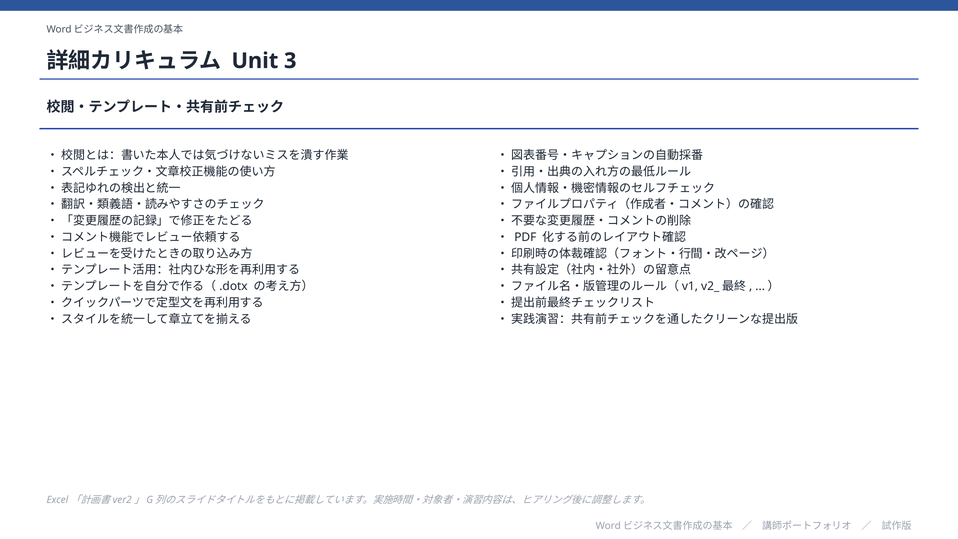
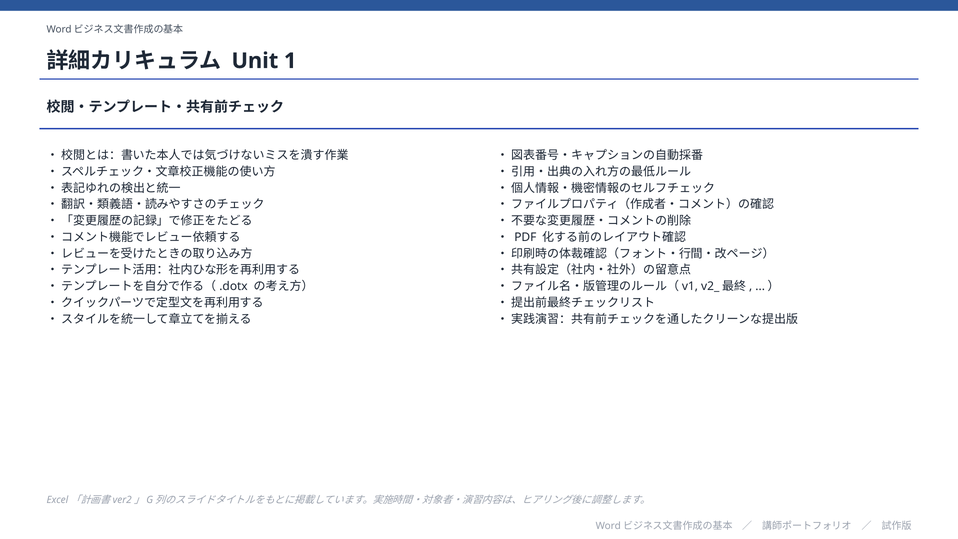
3: 3 -> 1
